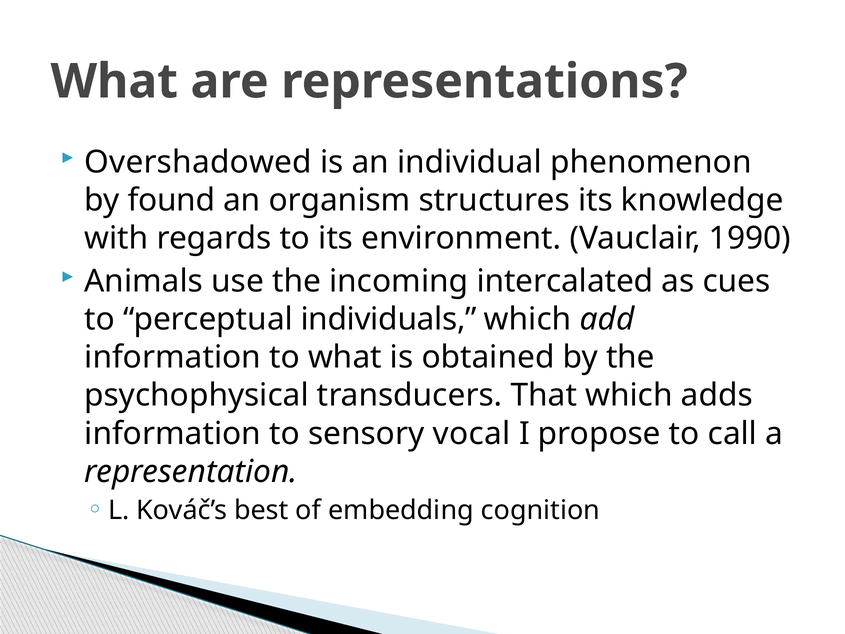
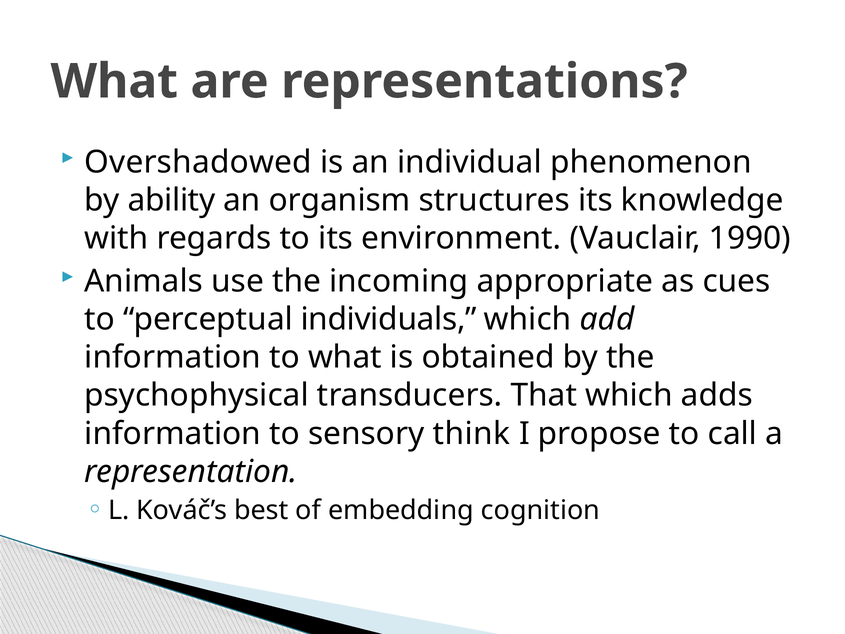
found: found -> ability
intercalated: intercalated -> appropriate
vocal: vocal -> think
